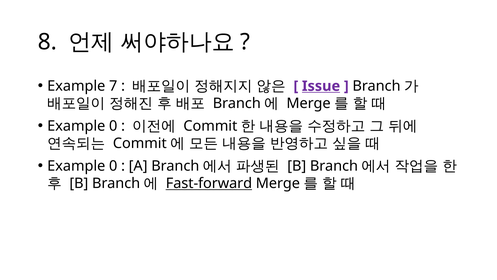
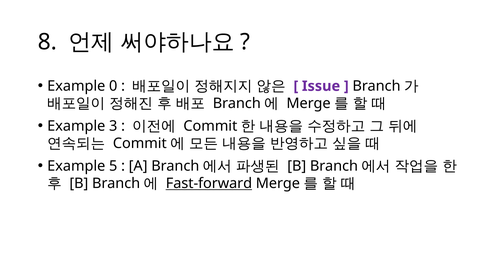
7: 7 -> 0
Issue underline: present -> none
0 at (113, 126): 0 -> 3
0 at (113, 166): 0 -> 5
